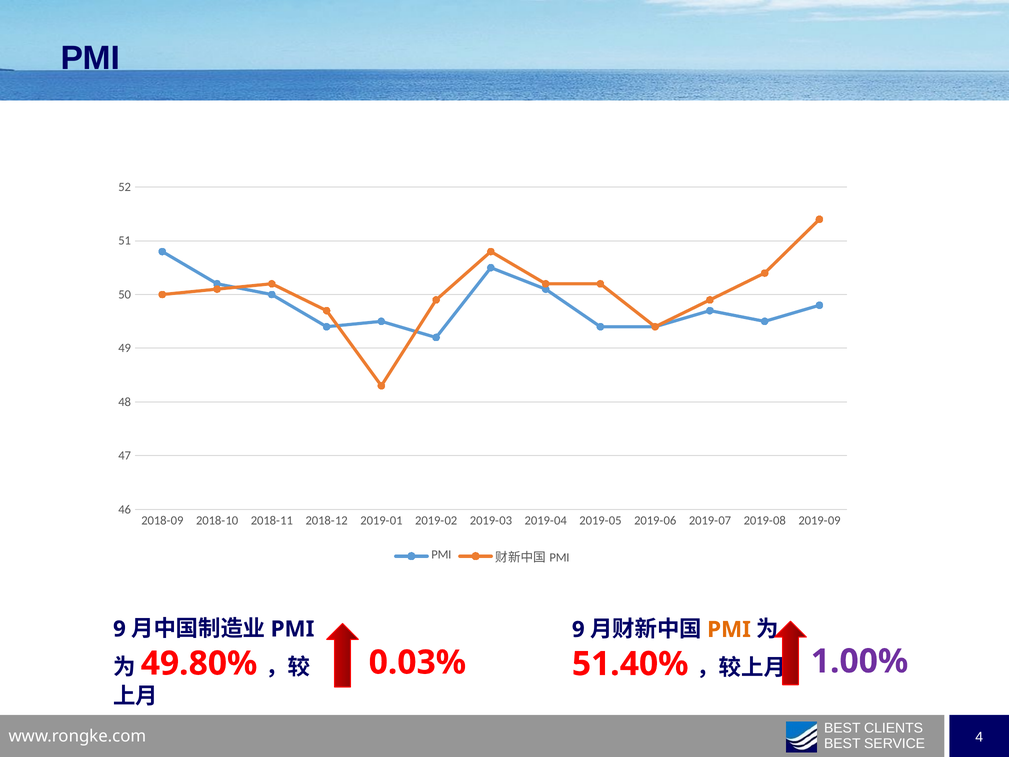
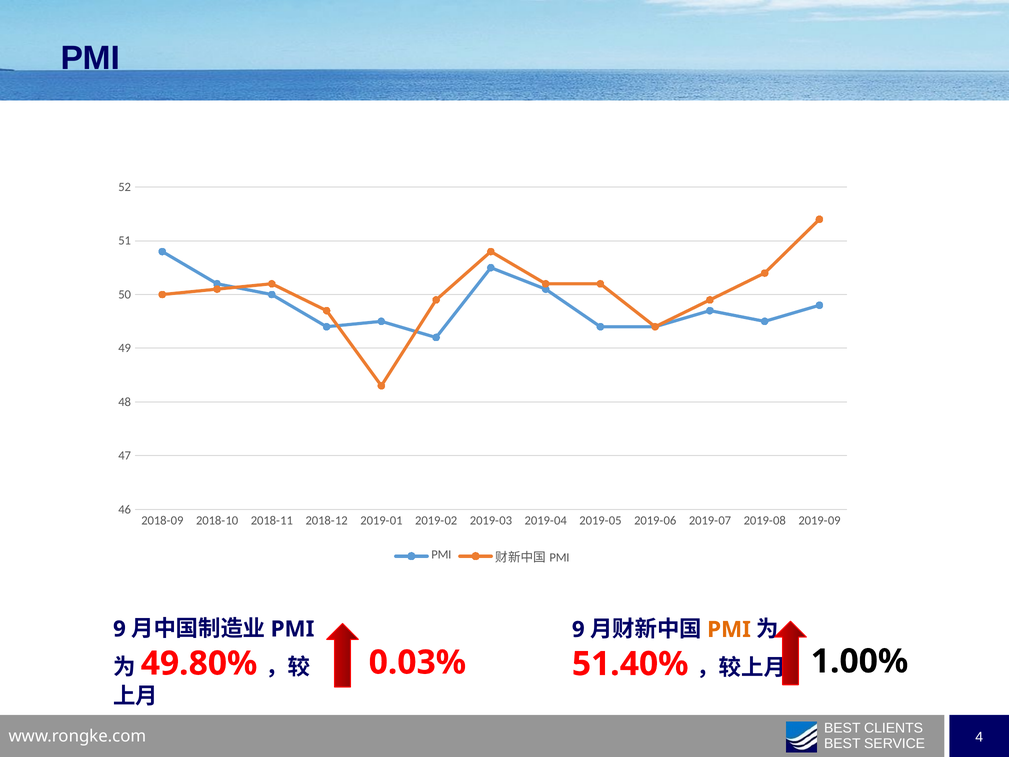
1.00% colour: purple -> black
